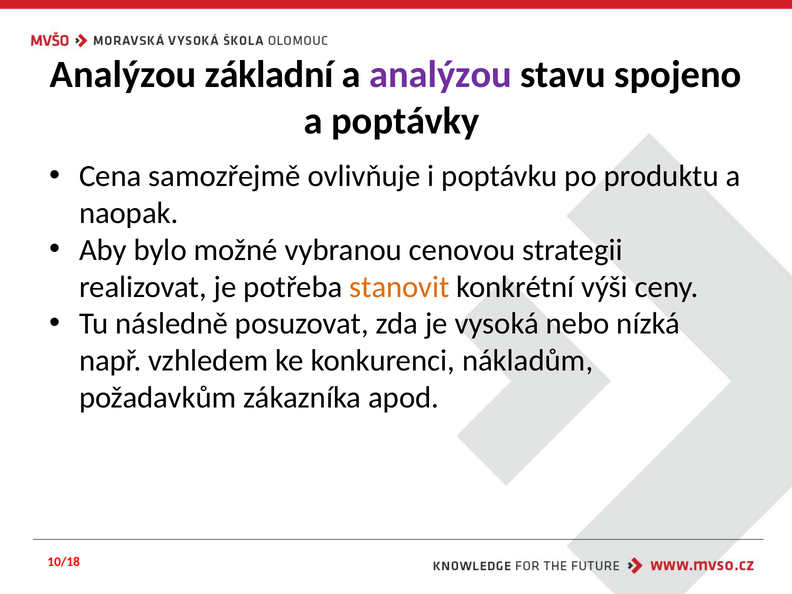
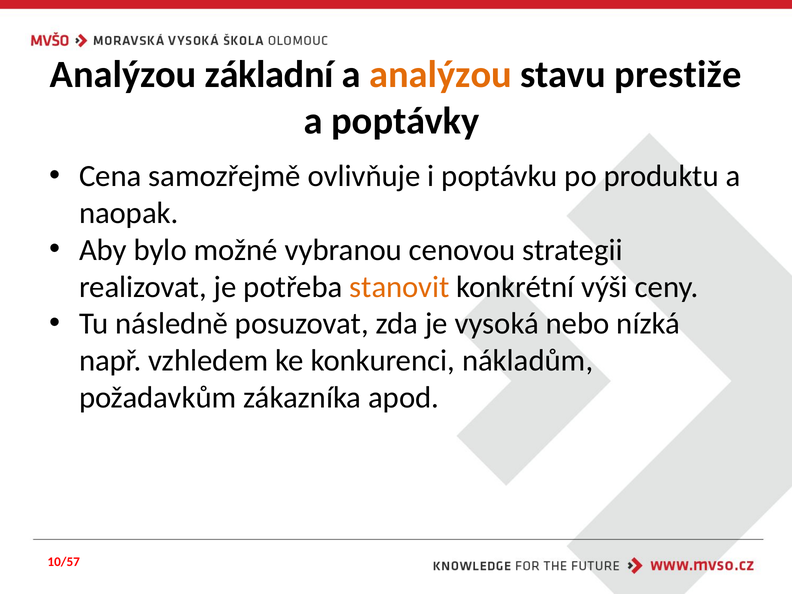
analýzou at (441, 75) colour: purple -> orange
spojeno: spojeno -> prestiže
10/18: 10/18 -> 10/57
